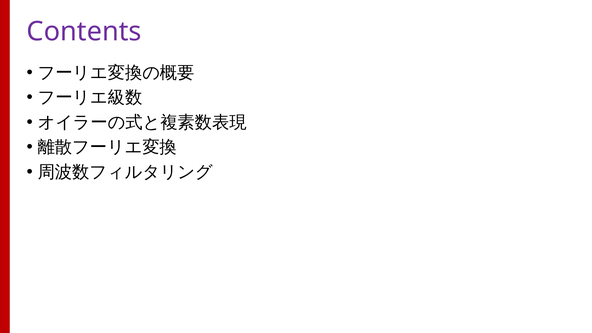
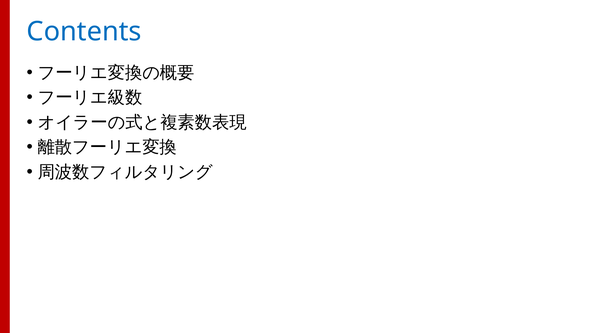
Contents colour: purple -> blue
